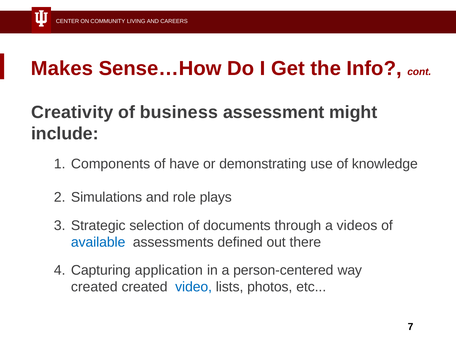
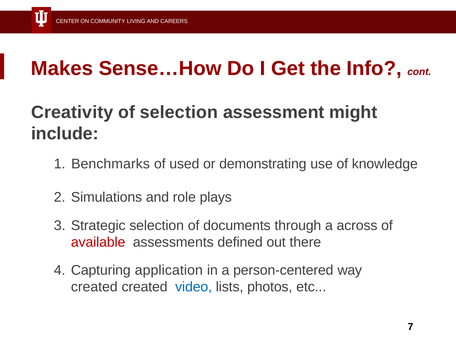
of business: business -> selection
Components: Components -> Benchmarks
have: have -> used
videos: videos -> across
available colour: blue -> red
